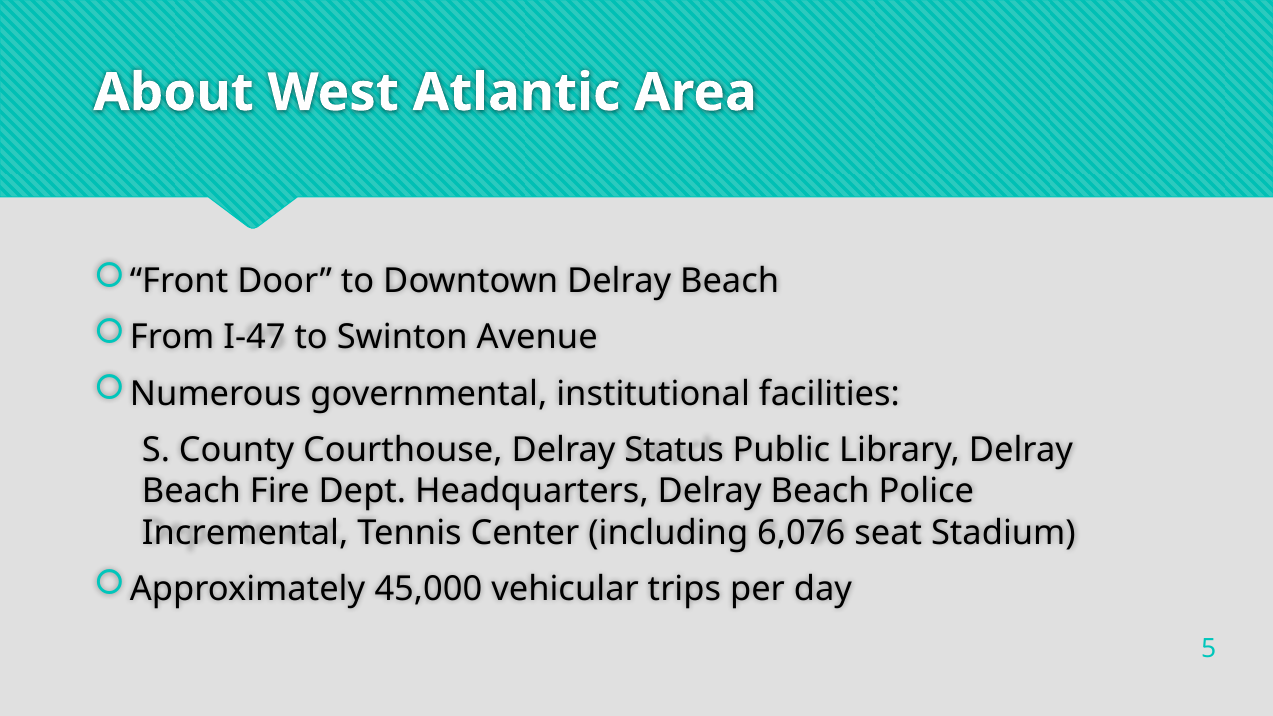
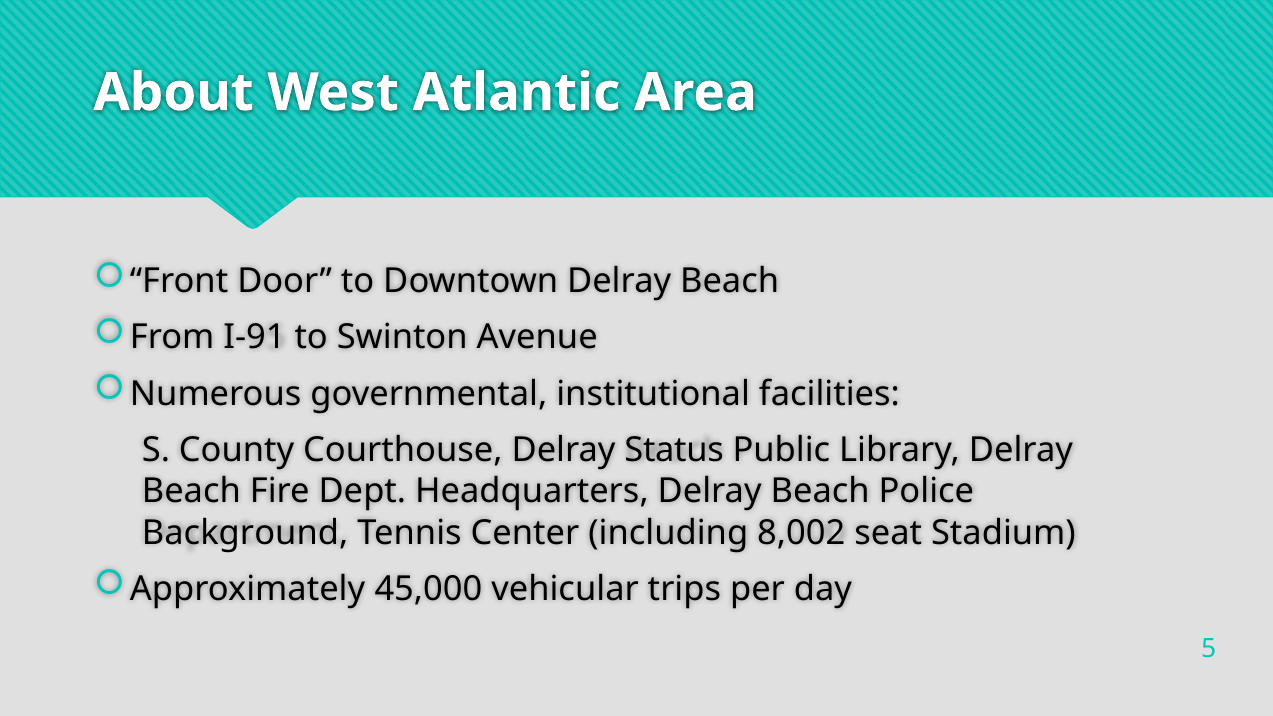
I-47: I-47 -> I-91
Incremental: Incremental -> Background
6,076: 6,076 -> 8,002
